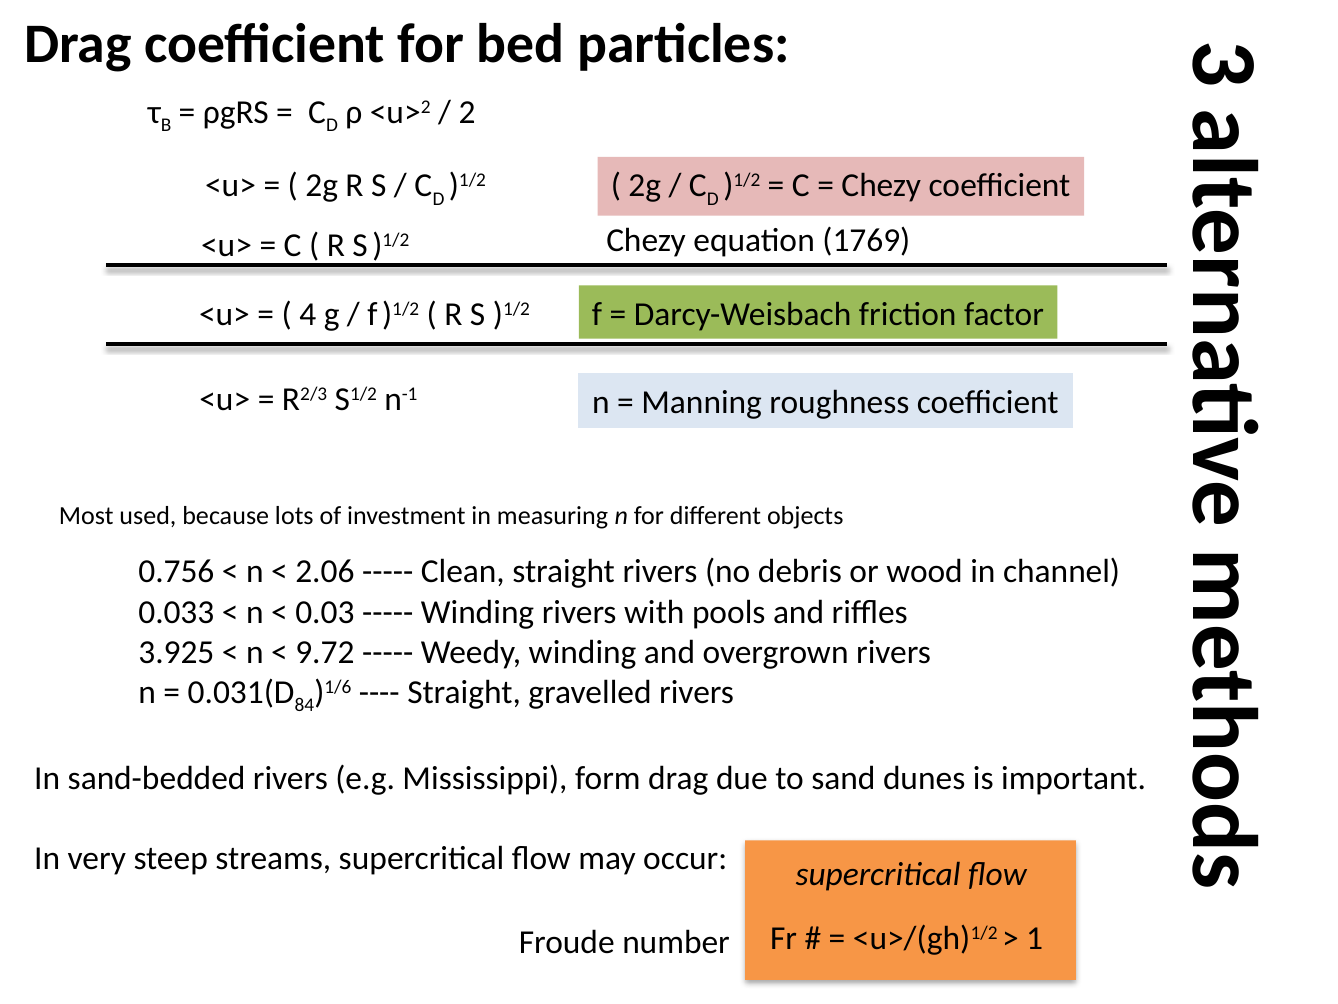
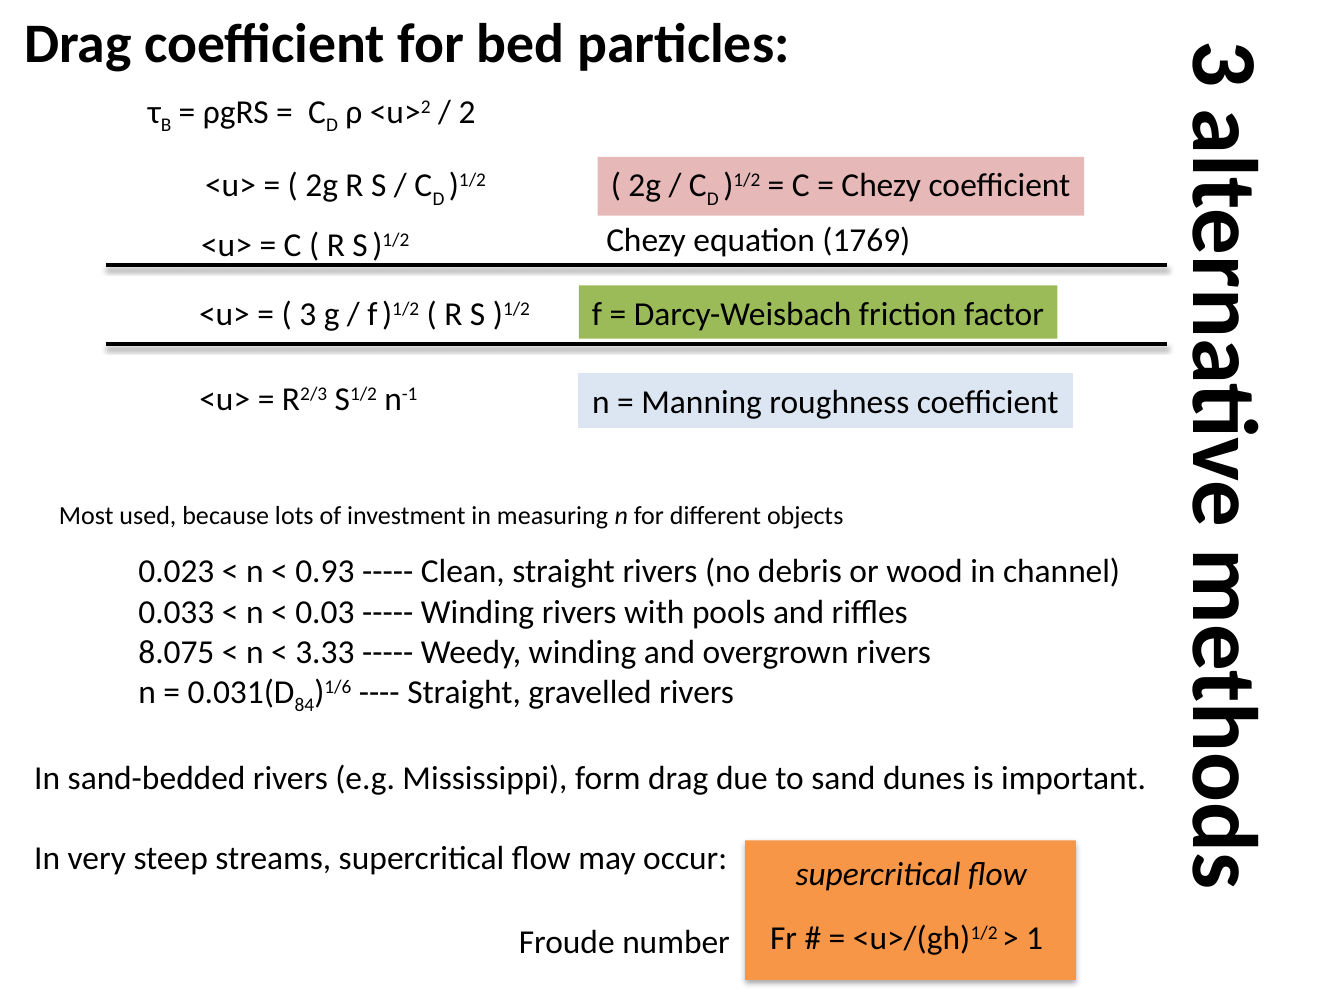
4 at (308, 314): 4 -> 3
0.756: 0.756 -> 0.023
2.06: 2.06 -> 0.93
3.925: 3.925 -> 8.075
9.72: 9.72 -> 3.33
